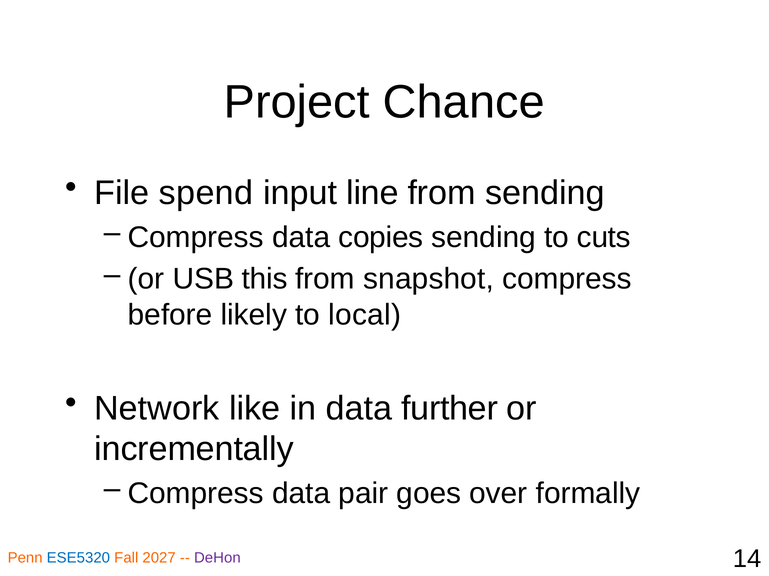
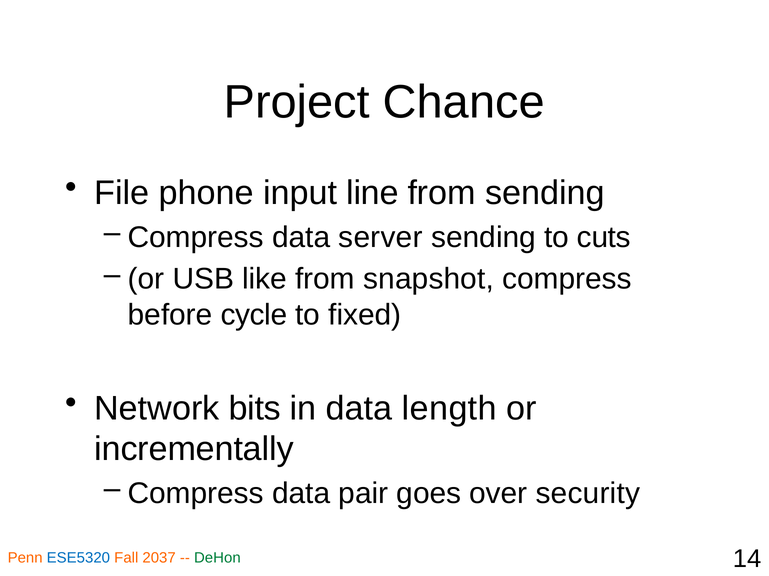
spend: spend -> phone
copies: copies -> server
this: this -> like
likely: likely -> cycle
local: local -> fixed
like: like -> bits
further: further -> length
formally: formally -> security
2027: 2027 -> 2037
DeHon colour: purple -> green
